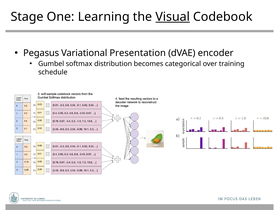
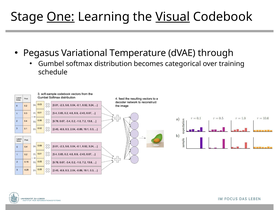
One underline: none -> present
Presentation: Presentation -> Temperature
encoder: encoder -> through
